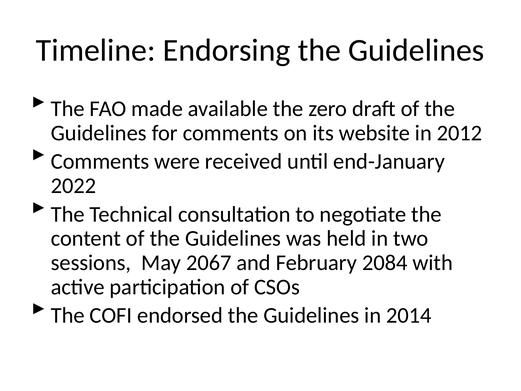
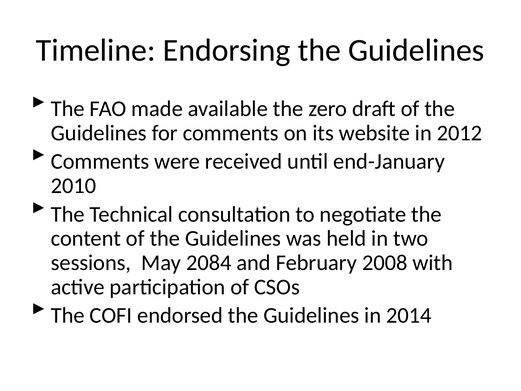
2022: 2022 -> 2010
2067: 2067 -> 2084
2084: 2084 -> 2008
